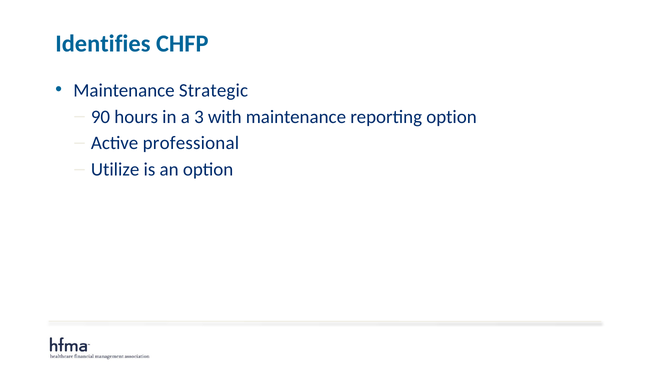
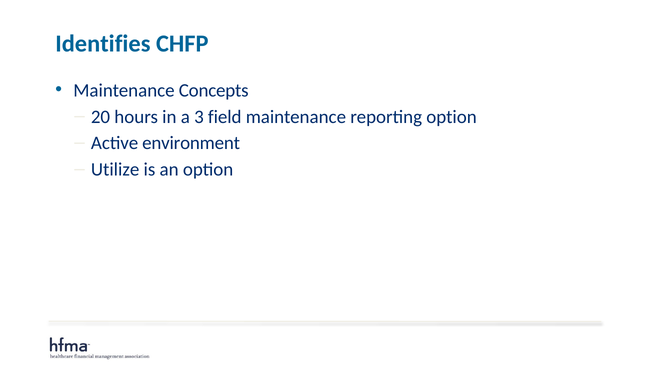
Strategic: Strategic -> Concepts
90: 90 -> 20
with: with -> field
professional: professional -> environment
